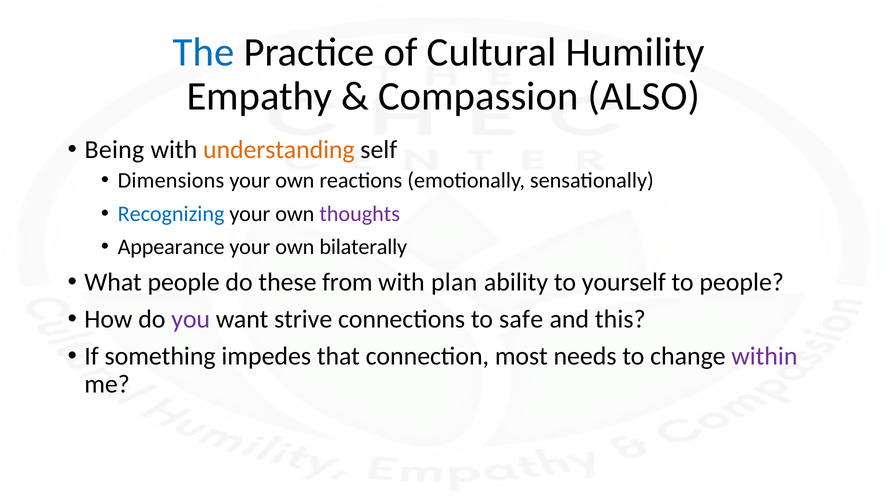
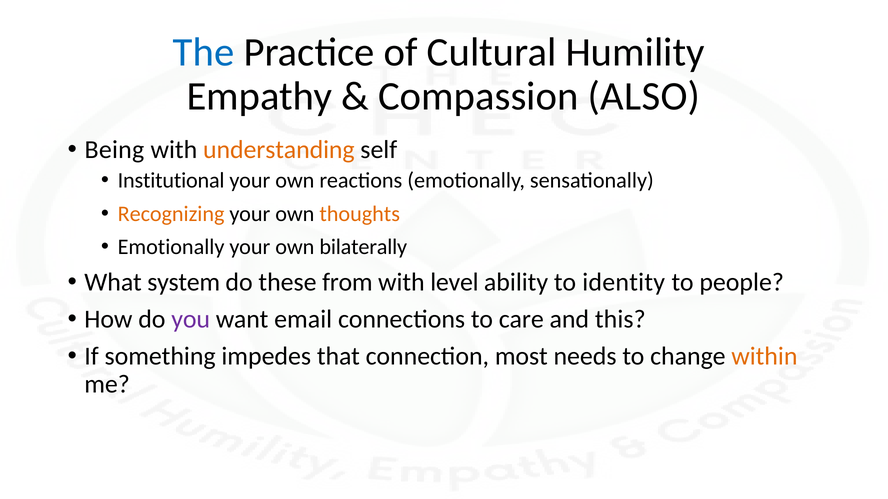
Dimensions: Dimensions -> Institutional
Recognizing colour: blue -> orange
thoughts colour: purple -> orange
Appearance at (171, 247): Appearance -> Emotionally
What people: people -> system
plan: plan -> level
yourself: yourself -> identity
strive: strive -> email
safe: safe -> care
within colour: purple -> orange
